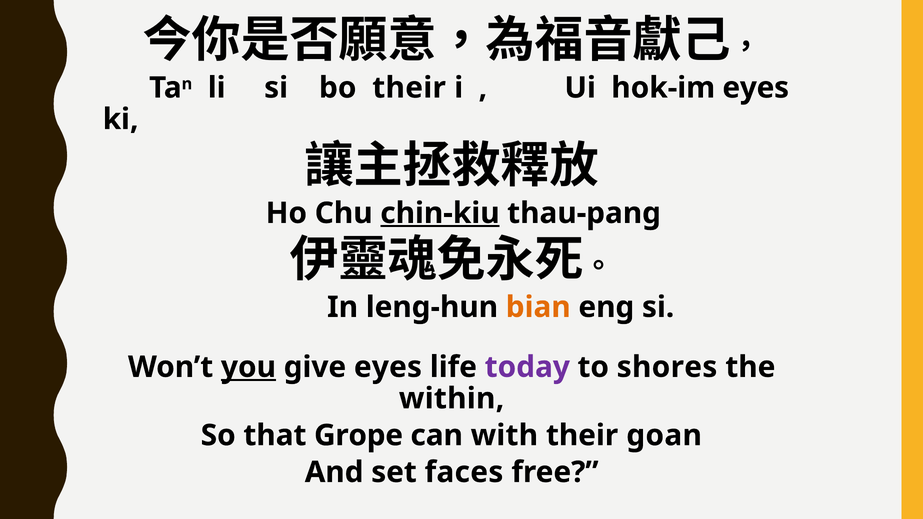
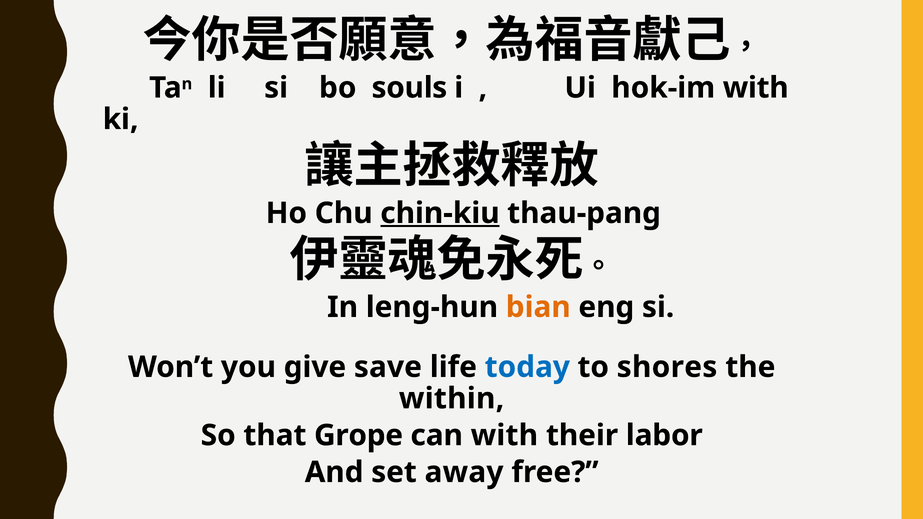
bo their: their -> souls
hok-im eyes: eyes -> with
you underline: present -> none
give eyes: eyes -> save
today colour: purple -> blue
goan: goan -> labor
faces: faces -> away
